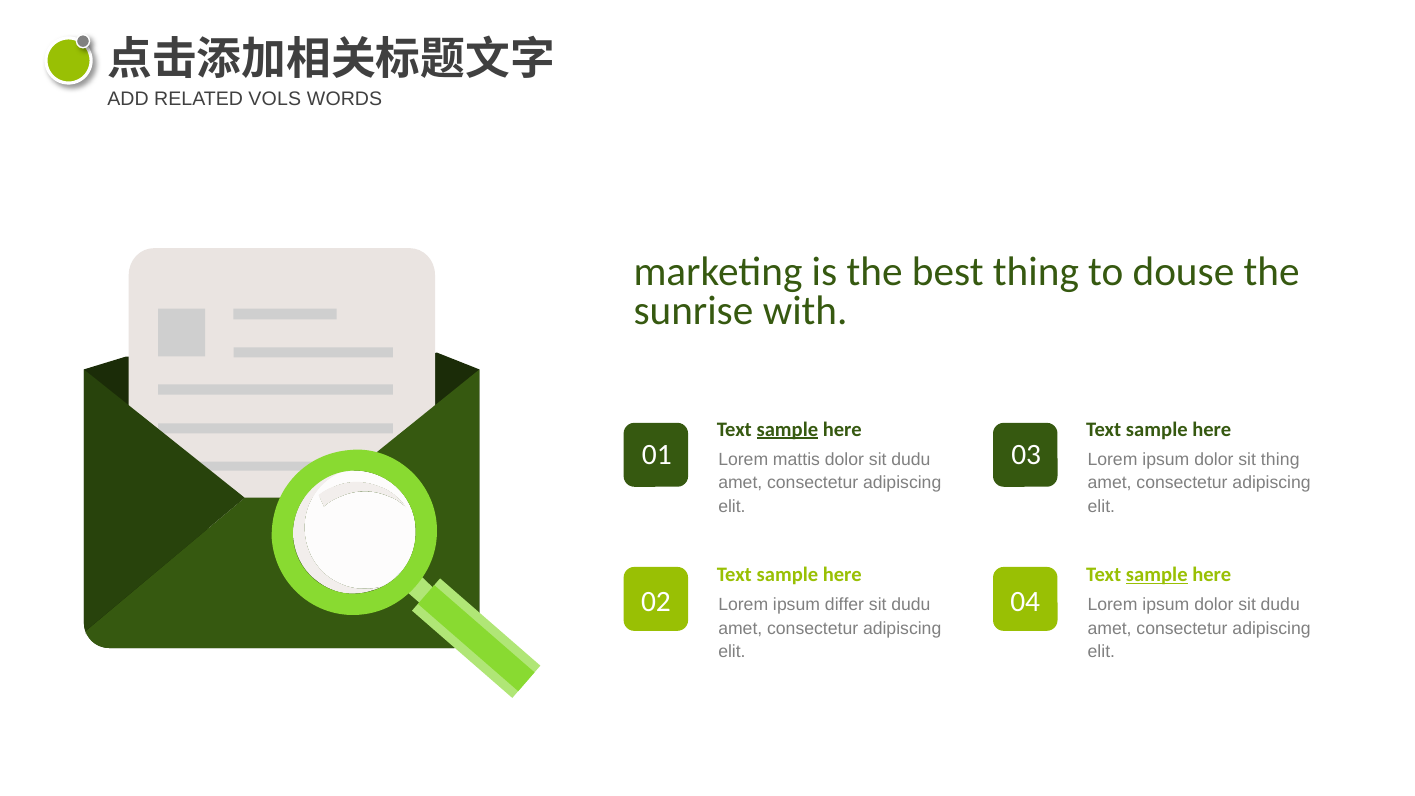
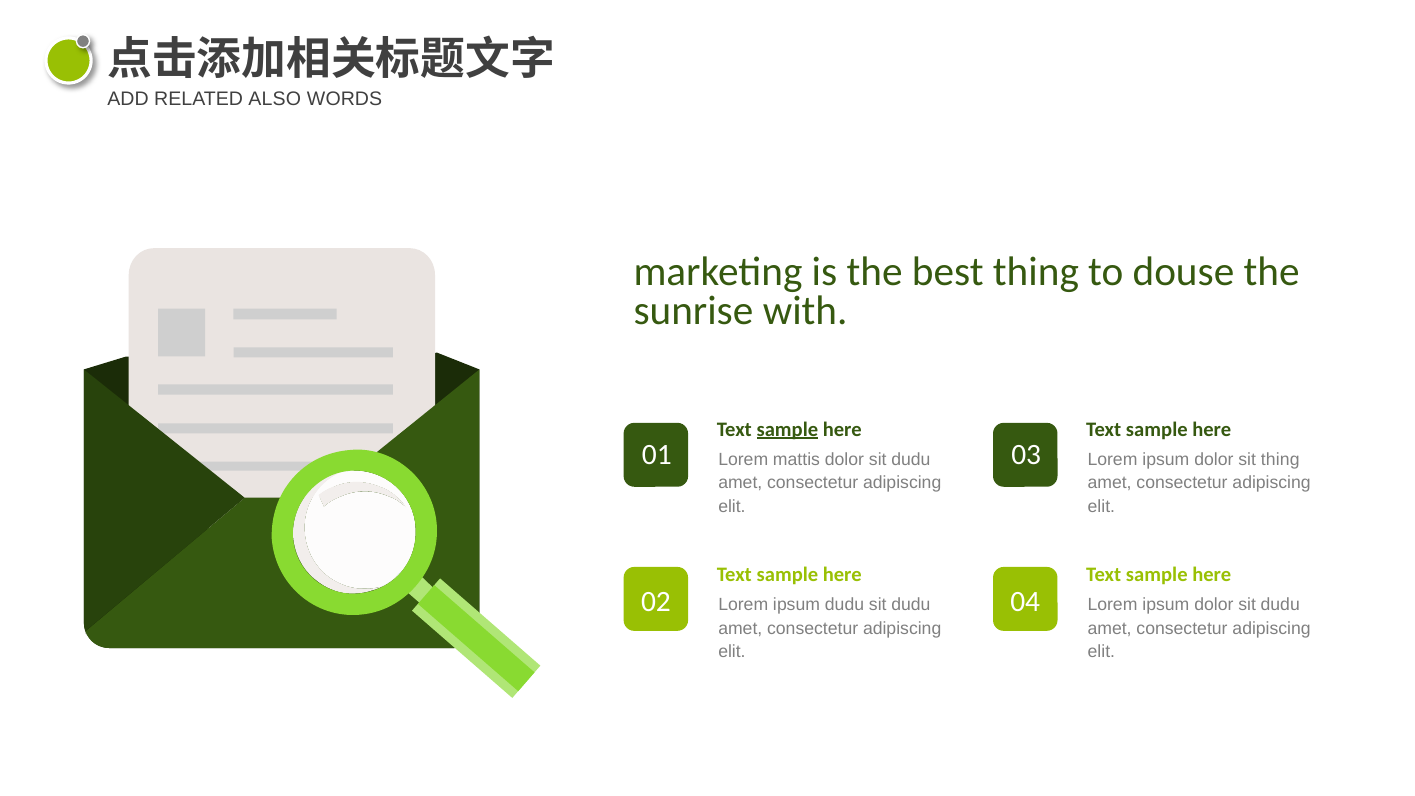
VOLS: VOLS -> ALSO
sample at (1157, 575) underline: present -> none
ipsum differ: differ -> dudu
